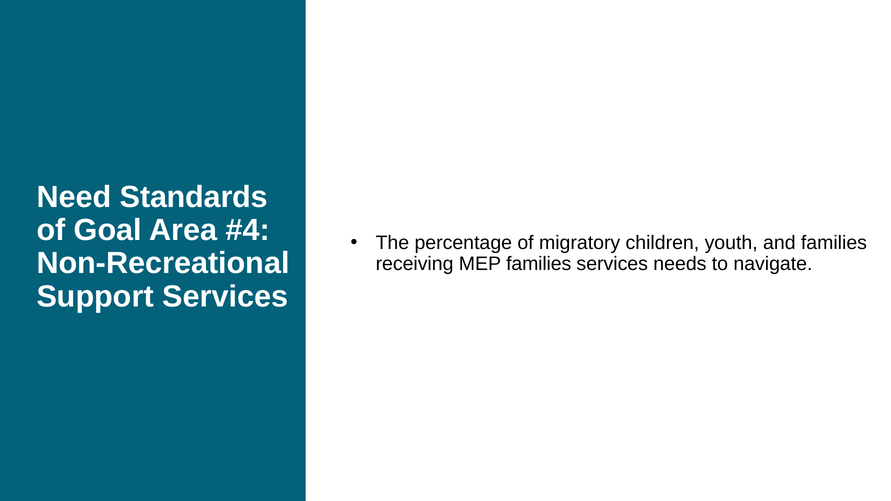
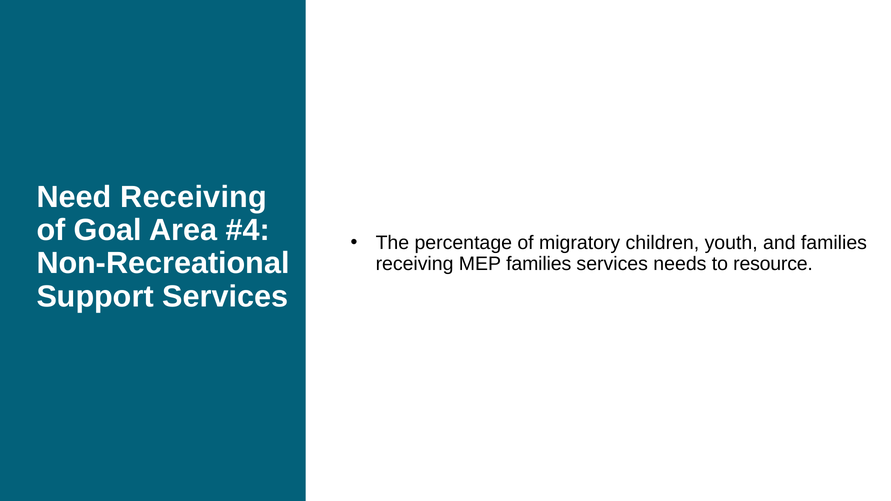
Need Standards: Standards -> Receiving
navigate: navigate -> resource
